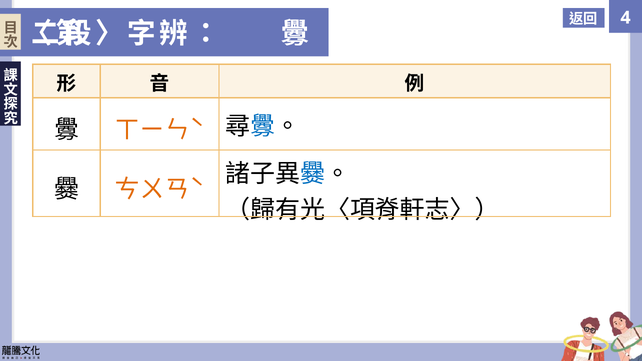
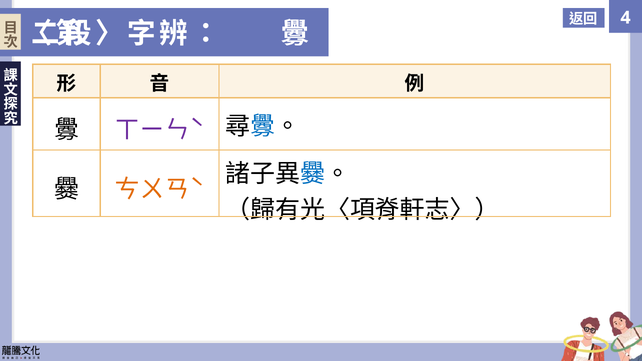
ㄒㄧㄣˋ colour: orange -> purple
